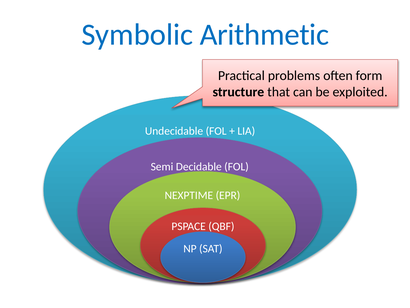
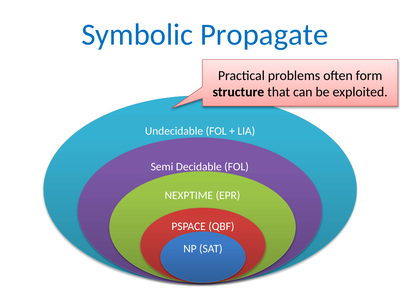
Arithmetic: Arithmetic -> Propagate
